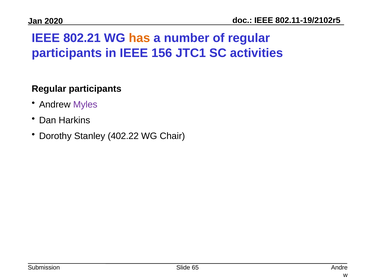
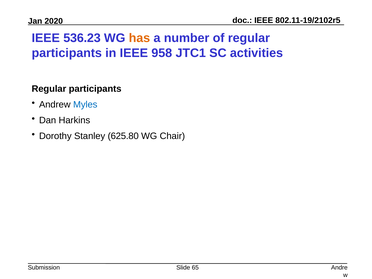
802.21: 802.21 -> 536.23
156: 156 -> 958
Myles at (85, 105) colour: purple -> blue
402.22: 402.22 -> 625.80
